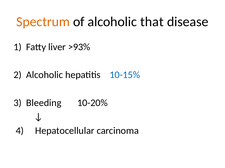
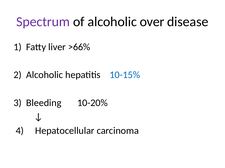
Spectrum colour: orange -> purple
that: that -> over
>93%: >93% -> >66%
